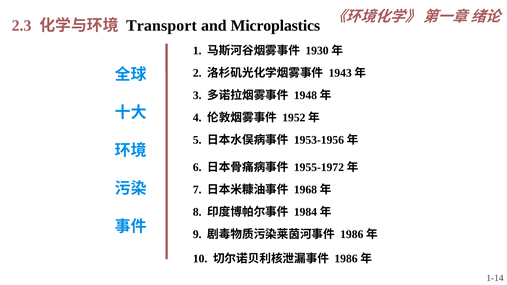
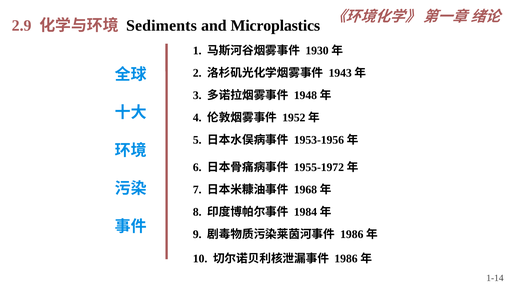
2.3: 2.3 -> 2.9
Transport: Transport -> Sediments
